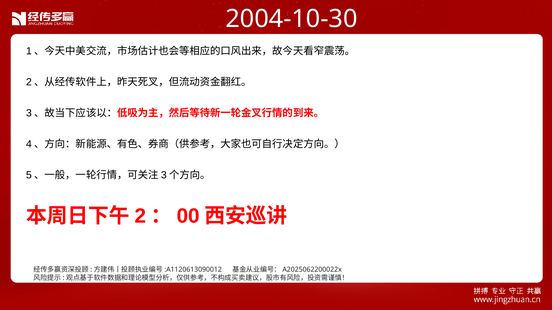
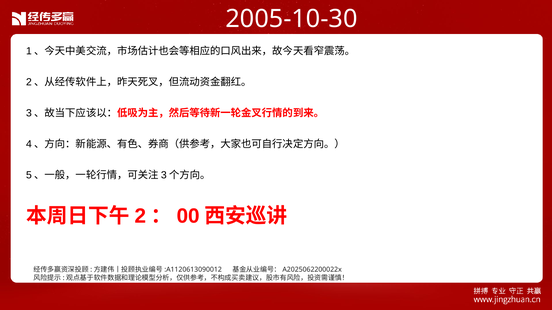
2004-10-30: 2004-10-30 -> 2005-10-30
